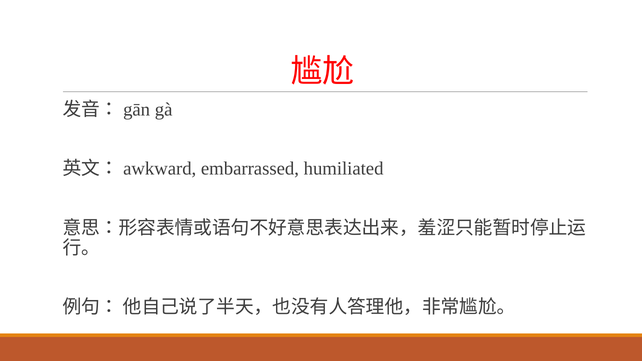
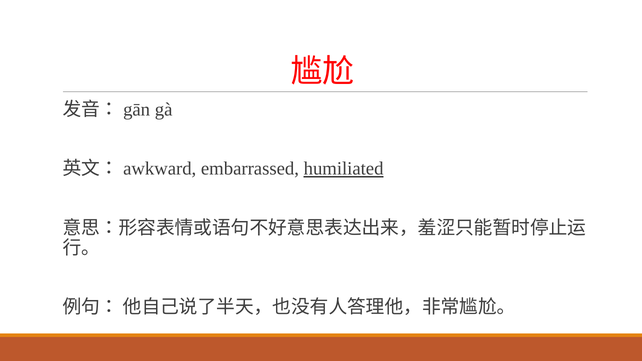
humiliated underline: none -> present
